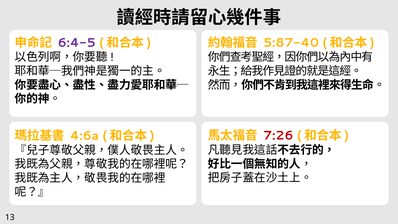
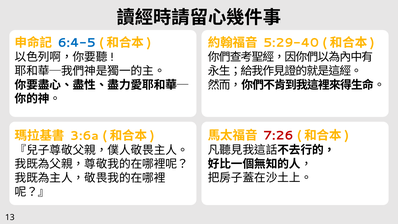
6:4-5 colour: purple -> blue
5:87-40: 5:87-40 -> 5:29-40
4:6a: 4:6a -> 3:6a
